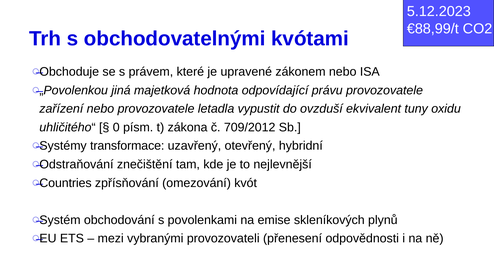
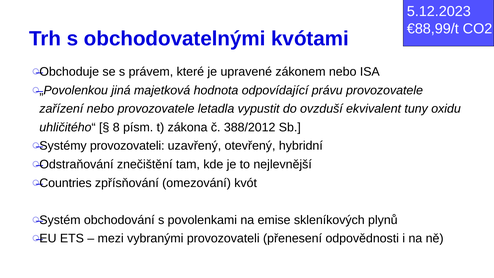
0: 0 -> 8
709/2012: 709/2012 -> 388/2012
Systémy transformace: transformace -> provozovateli
